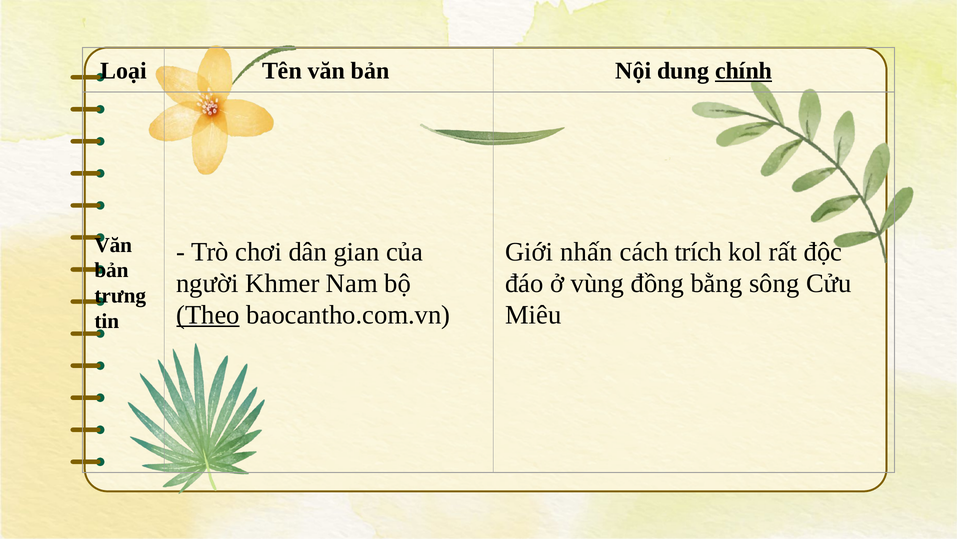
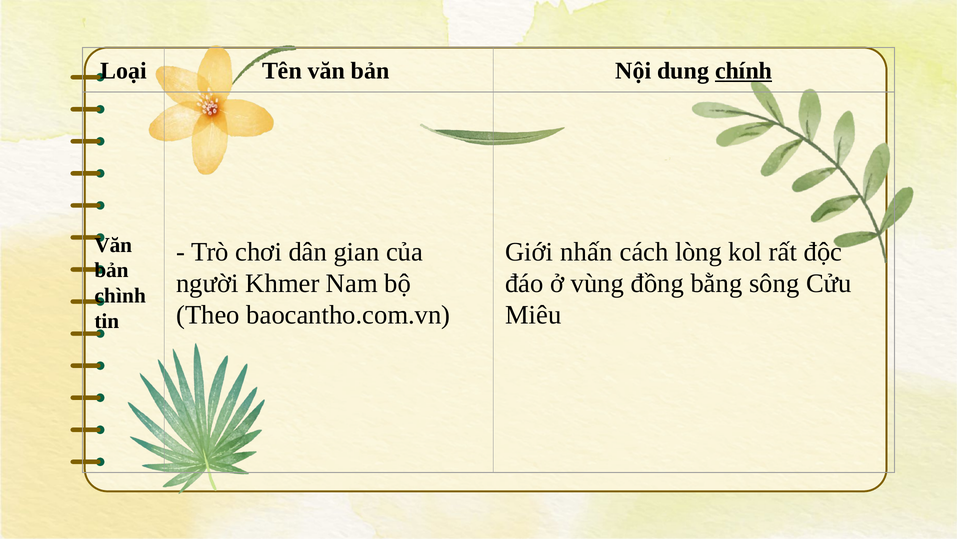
trích: trích -> lòng
trưng: trưng -> chình
Theo underline: present -> none
